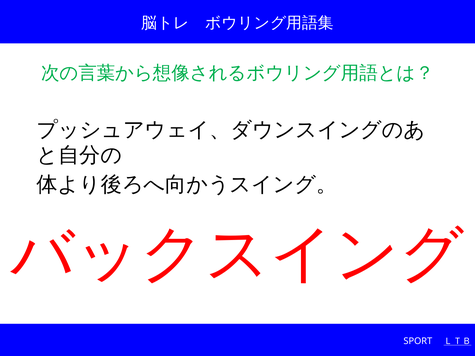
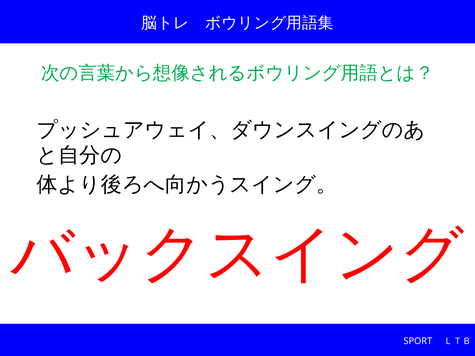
ＬＴＢ underline: present -> none
